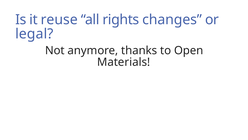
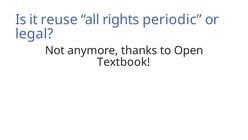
changes: changes -> periodic
Materials: Materials -> Textbook
